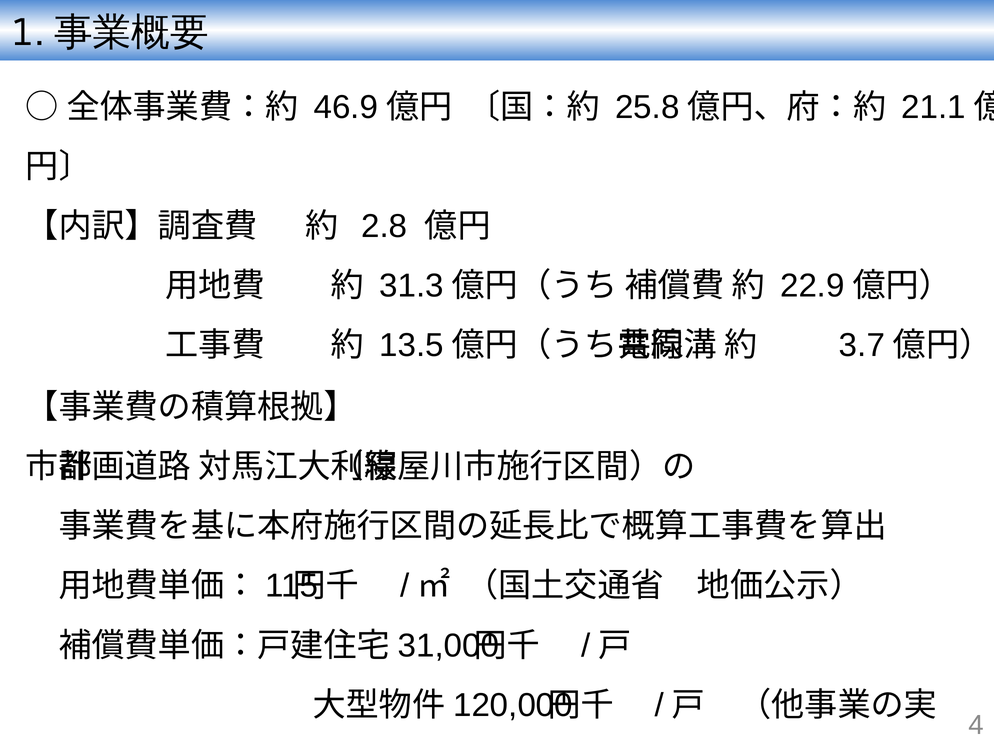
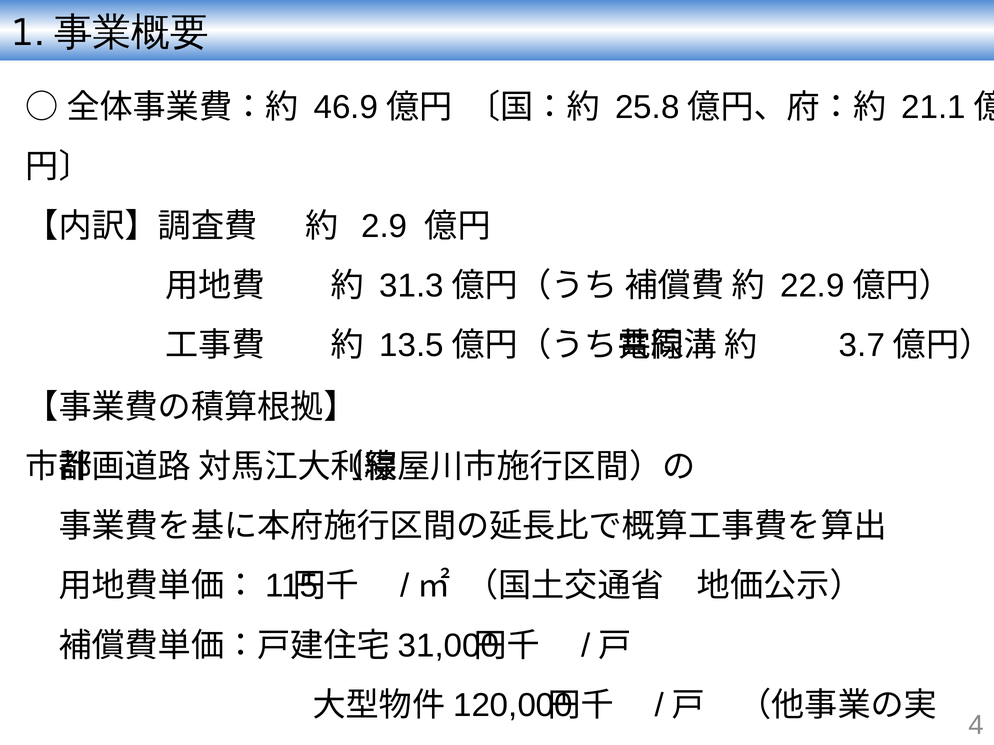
2.8: 2.8 -> 2.9
